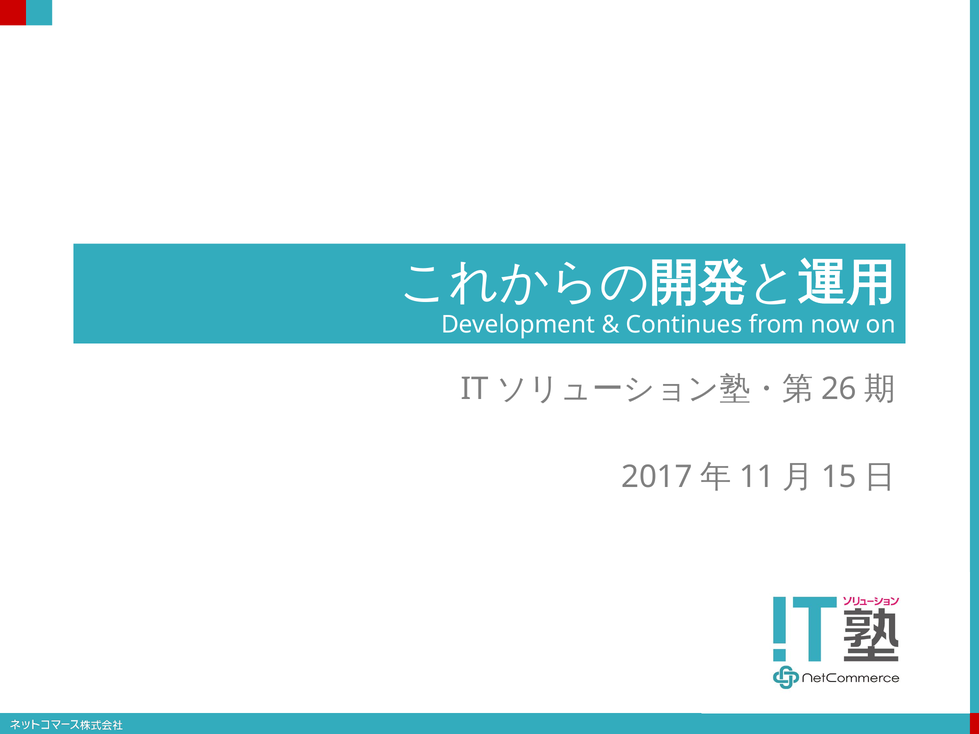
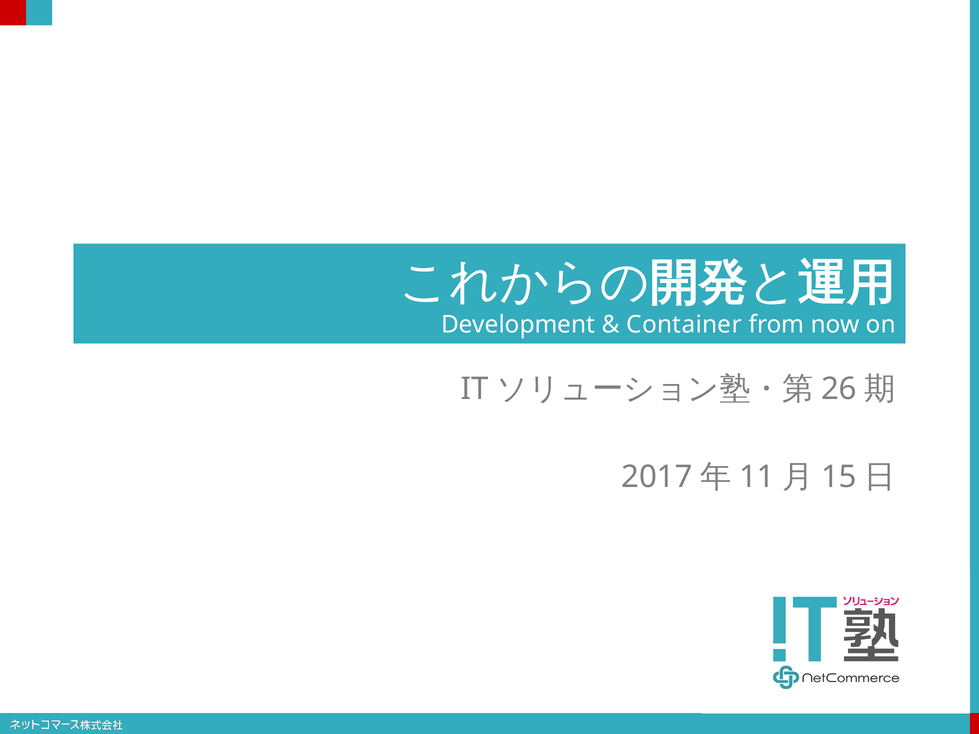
Continues: Continues -> Container
